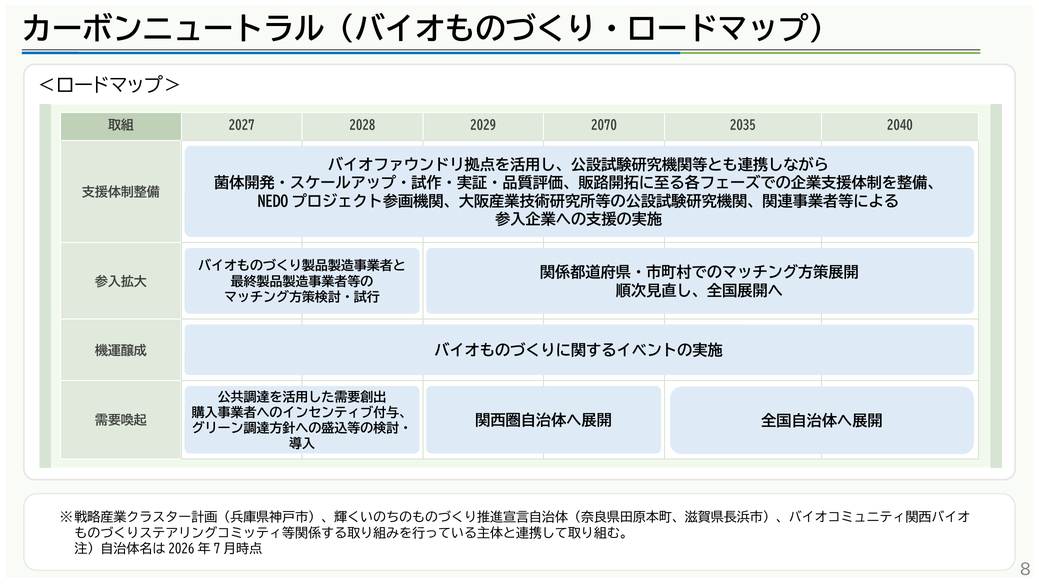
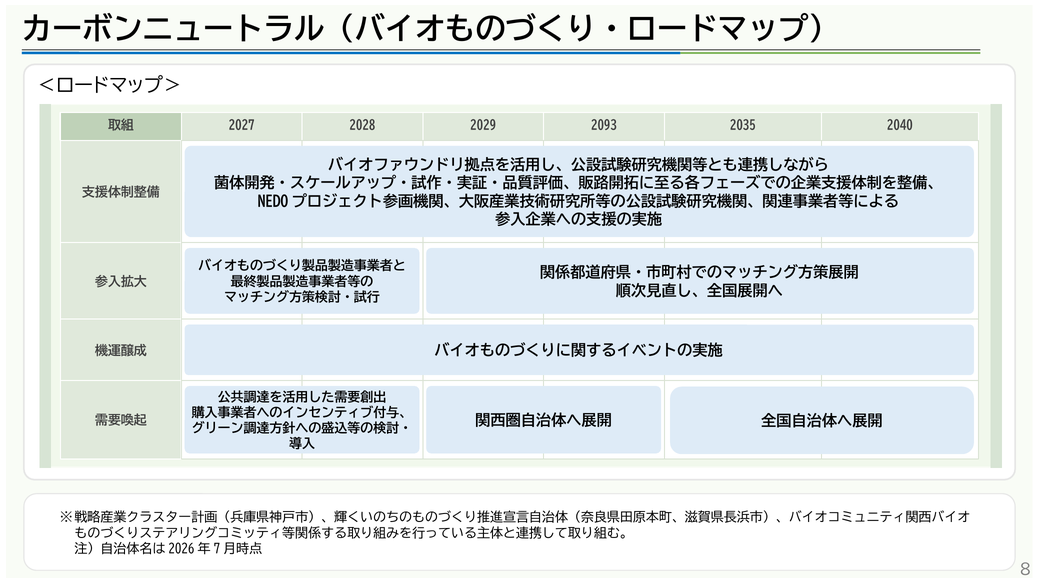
2070: 2070 -> 2093
